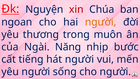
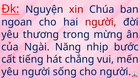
người at (101, 22) colour: orange -> red
muôn: muôn -> mừng
hát người: người -> chẳng
